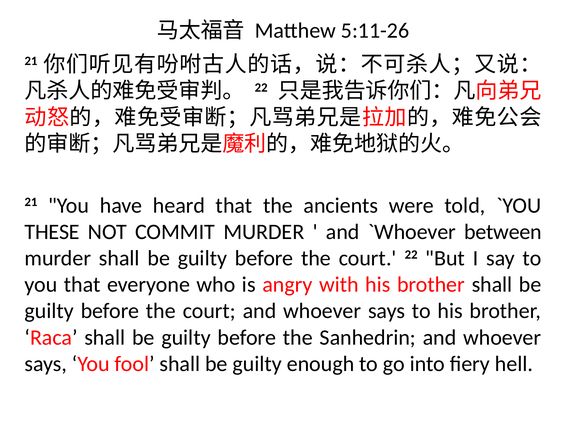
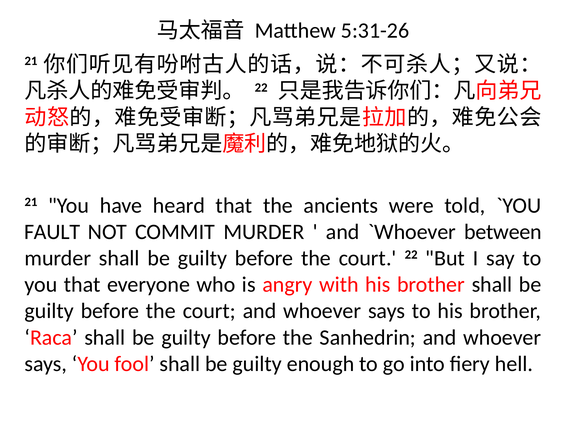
5:11-26: 5:11-26 -> 5:31-26
THESE: THESE -> FAULT
